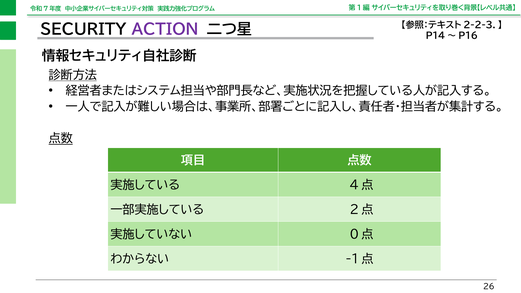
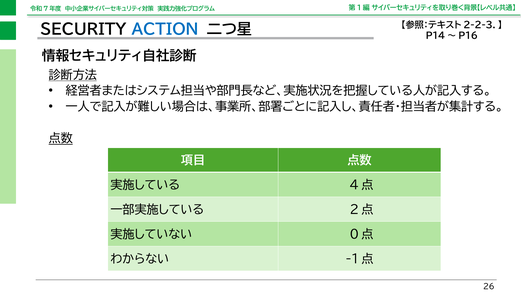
ACTION colour: purple -> blue
